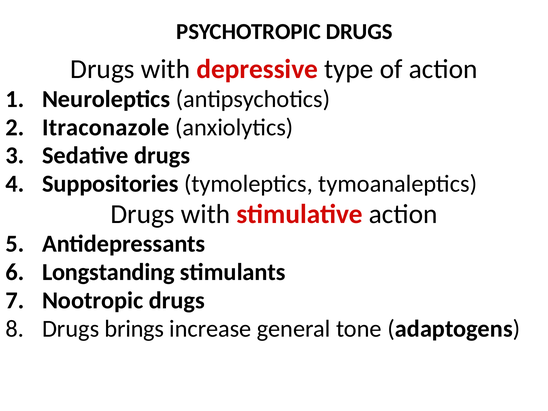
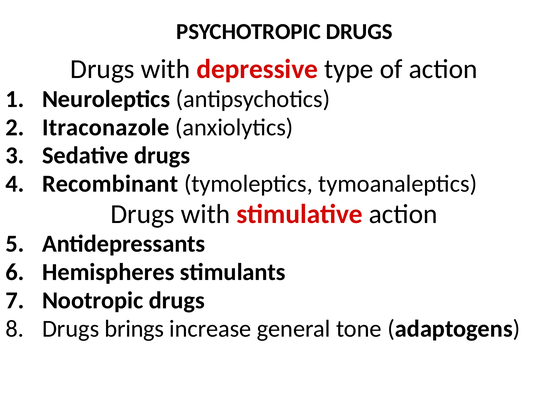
Suppositories: Suppositories -> Recombinant
Longstanding: Longstanding -> Hemispheres
